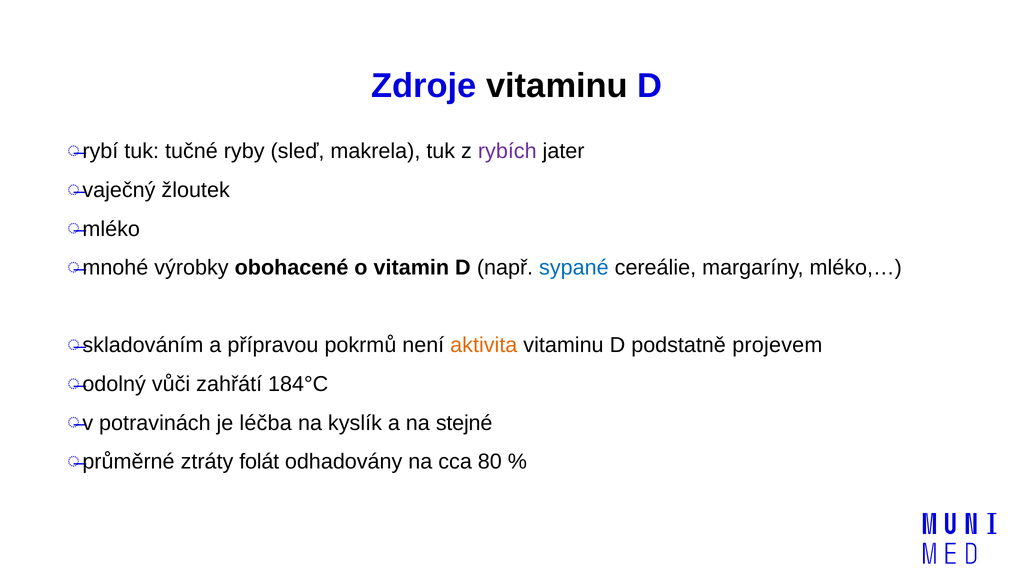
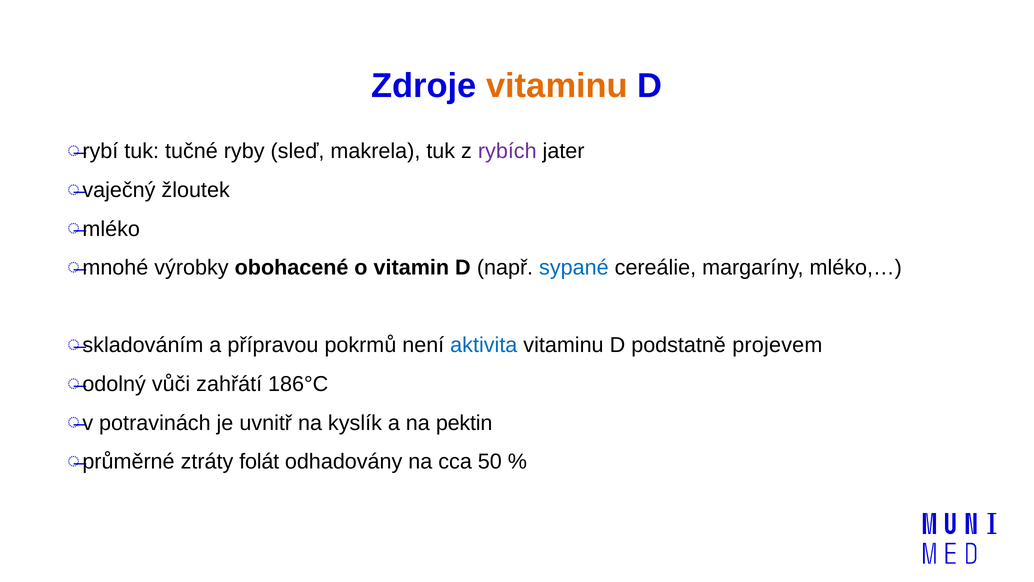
vitaminu at (557, 86) colour: black -> orange
aktivita colour: orange -> blue
184°C: 184°C -> 186°C
léčba: léčba -> uvnitř
stejné: stejné -> pektin
80: 80 -> 50
